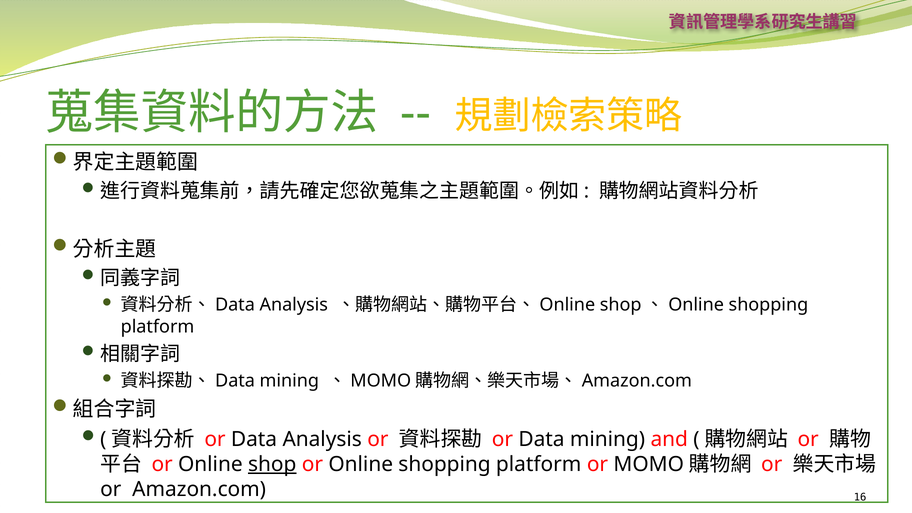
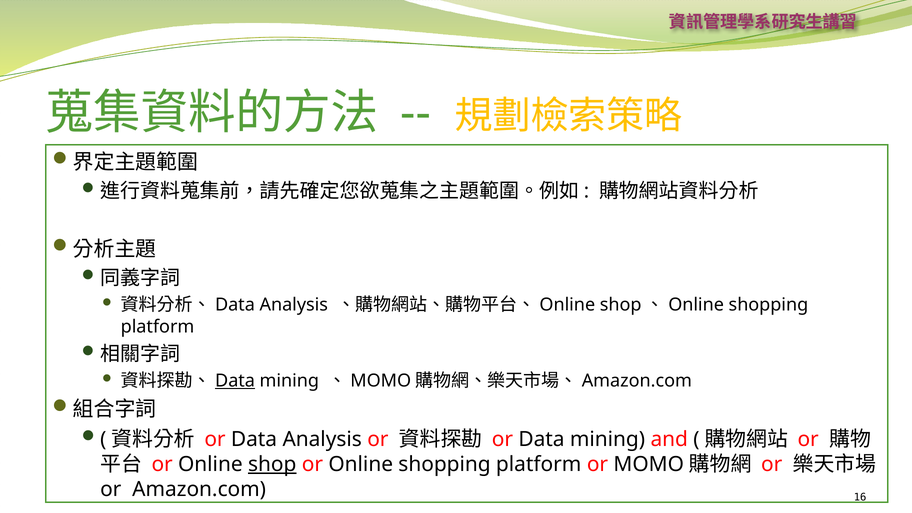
Data at (235, 381) underline: none -> present
